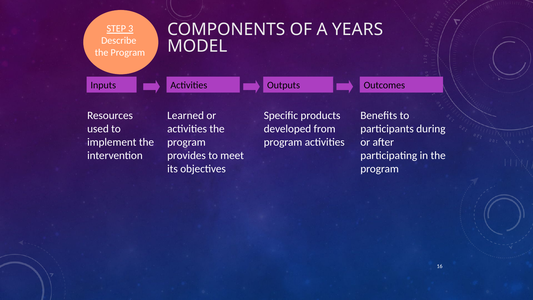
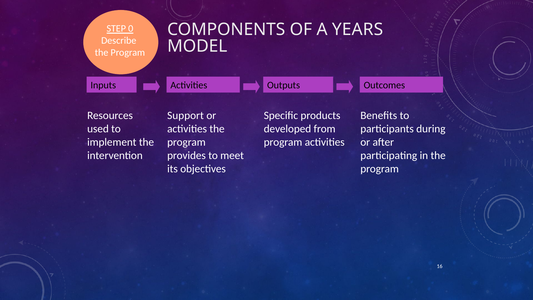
3: 3 -> 0
Learned: Learned -> Support
